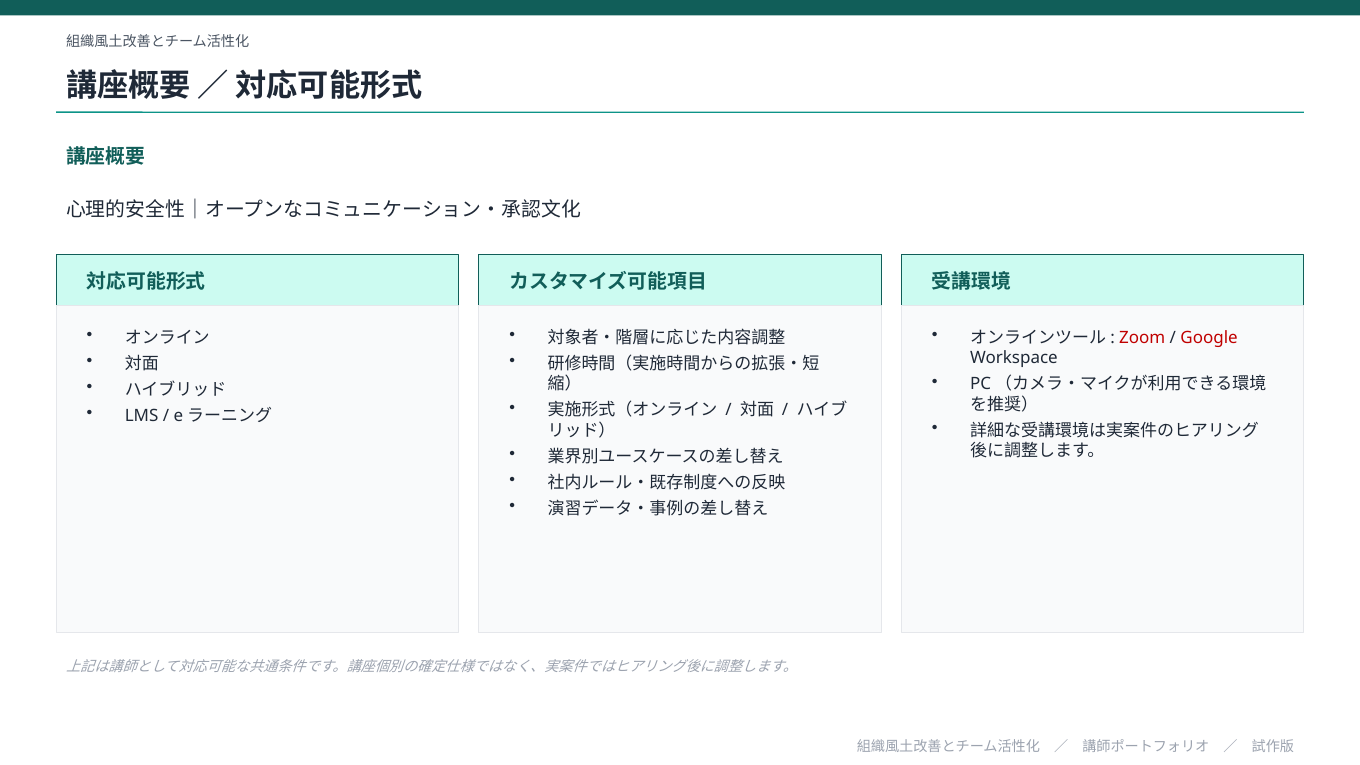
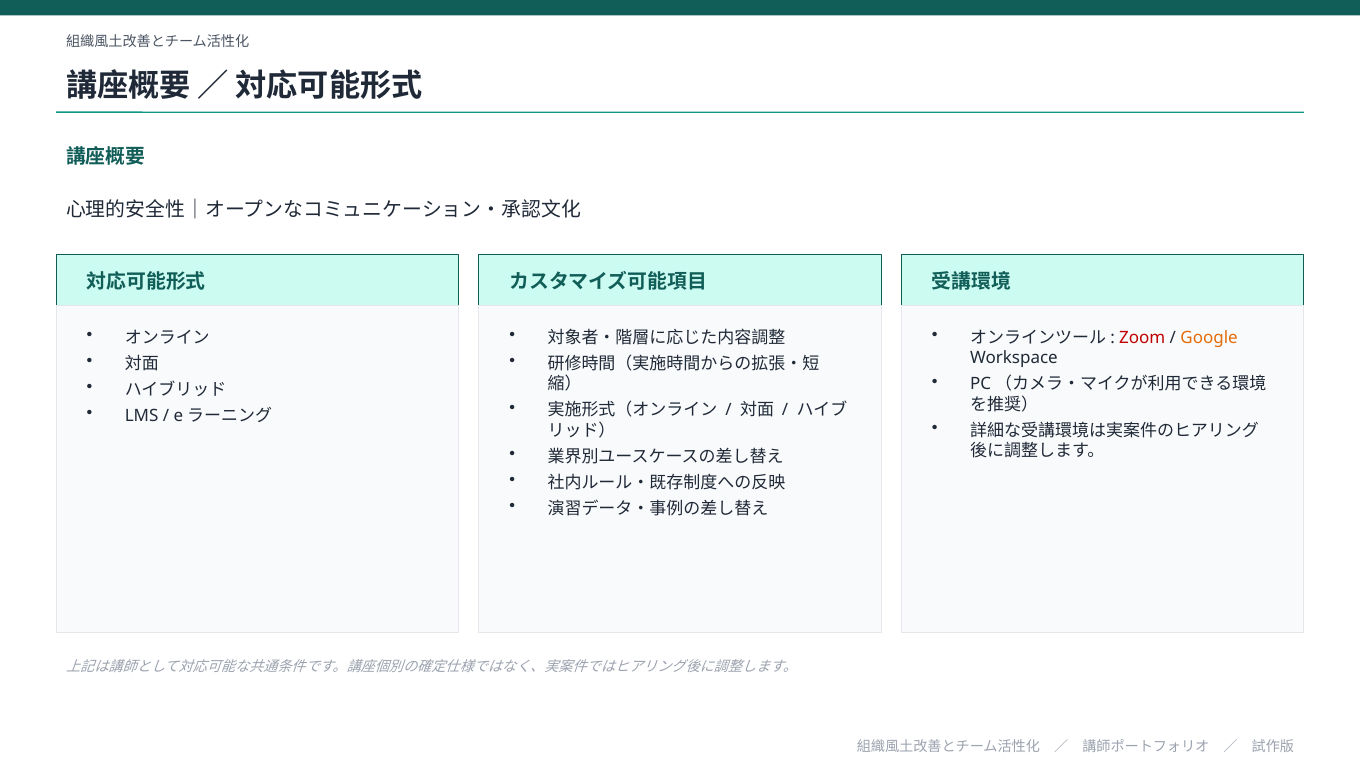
Google colour: red -> orange
